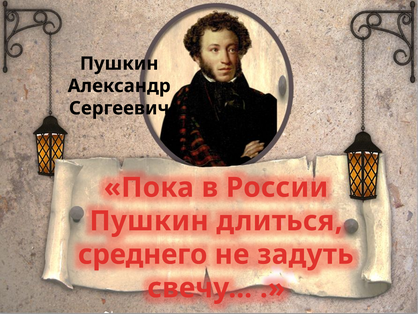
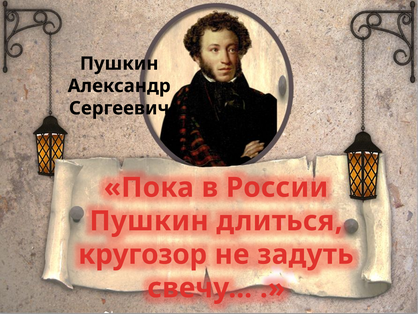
среднего: среднего -> кругозор
